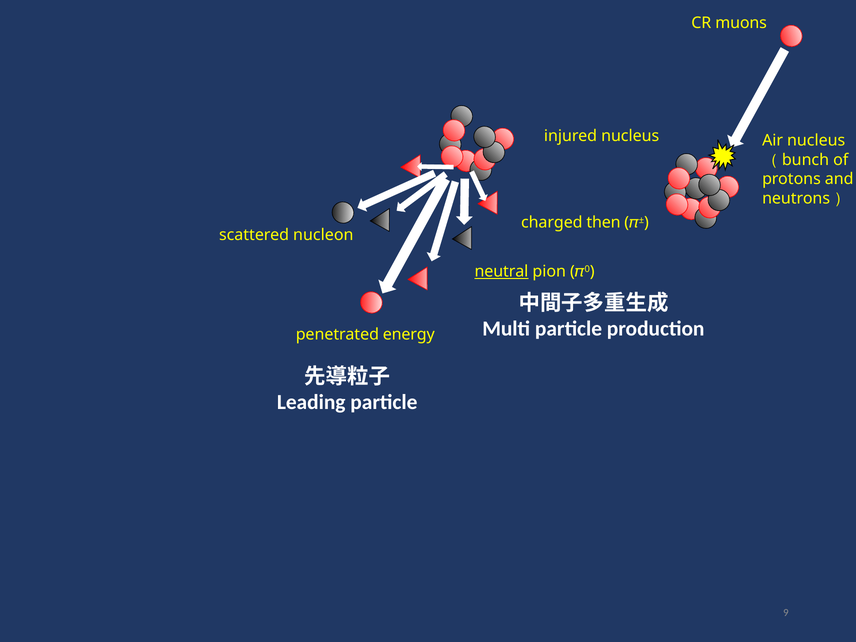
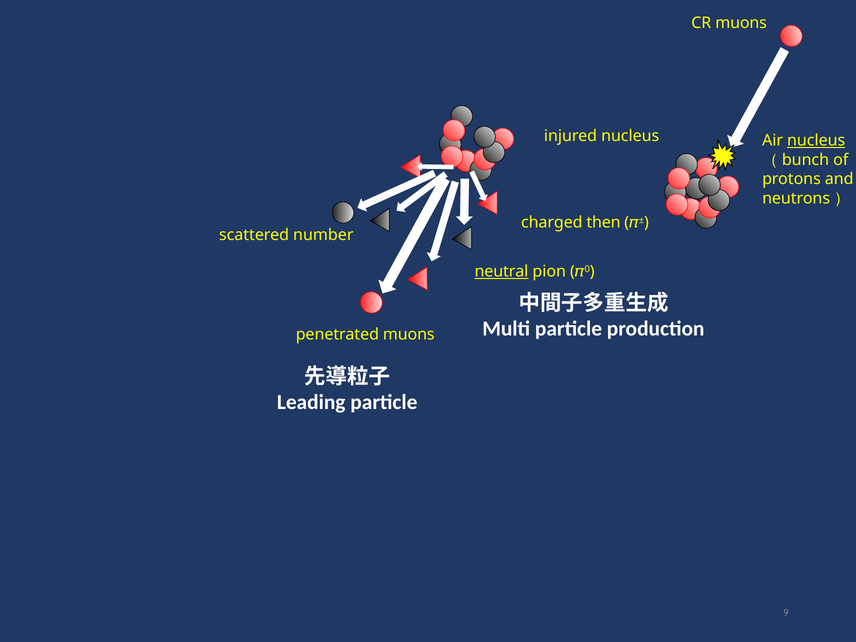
nucleus at (816, 141) underline: none -> present
nucleon: nucleon -> number
penetrated energy: energy -> muons
